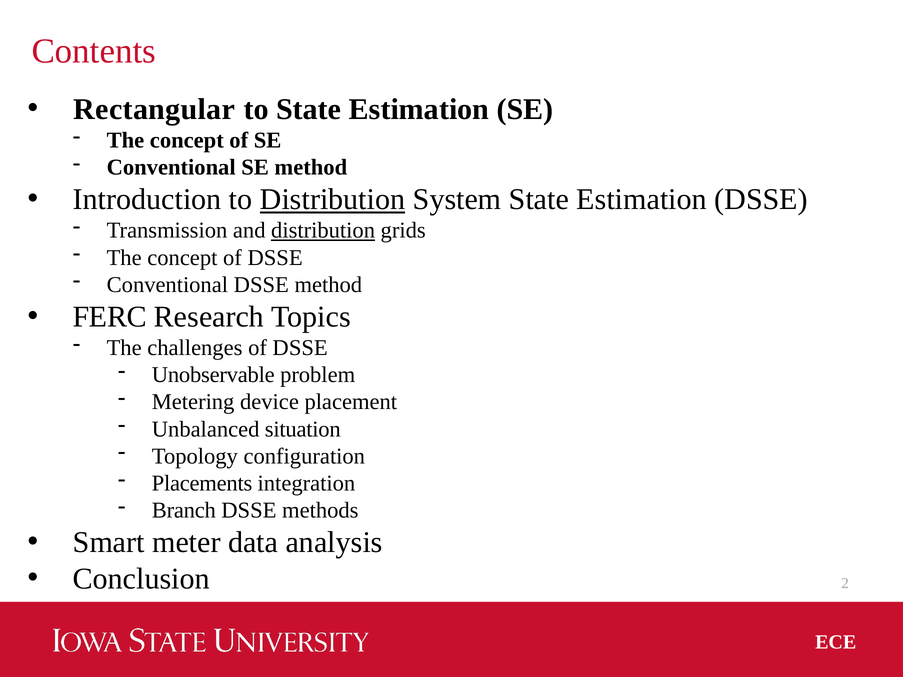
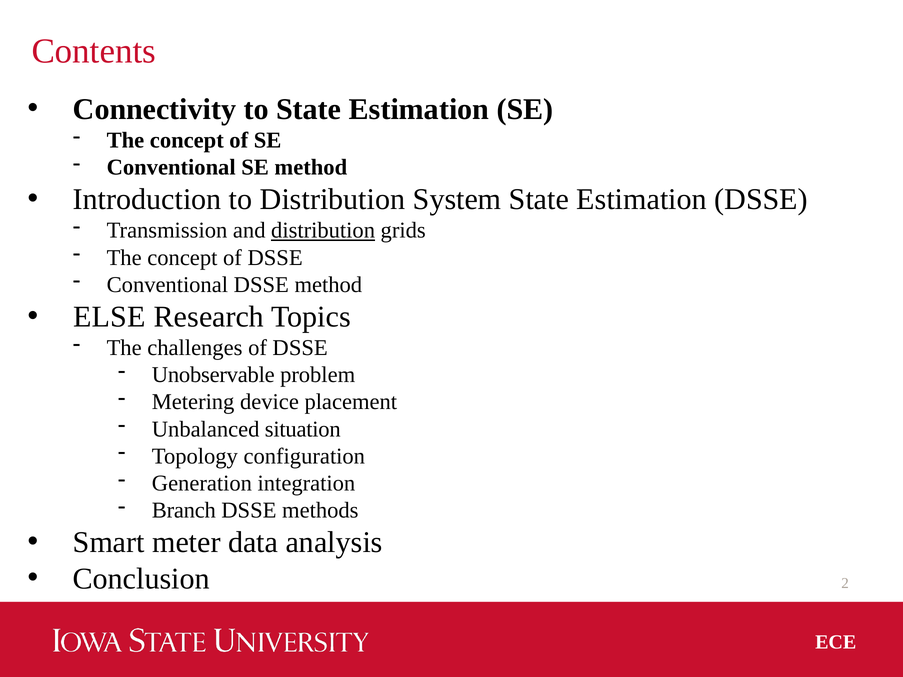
Rectangular: Rectangular -> Connectivity
Distribution at (333, 200) underline: present -> none
FERC: FERC -> ELSE
Placements: Placements -> Generation
